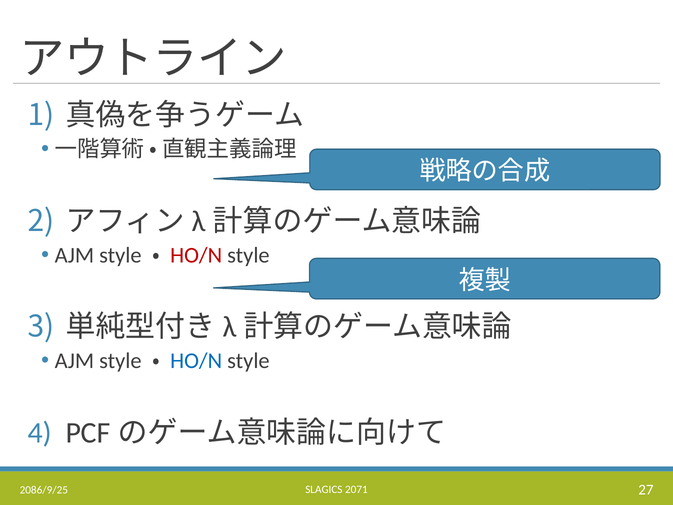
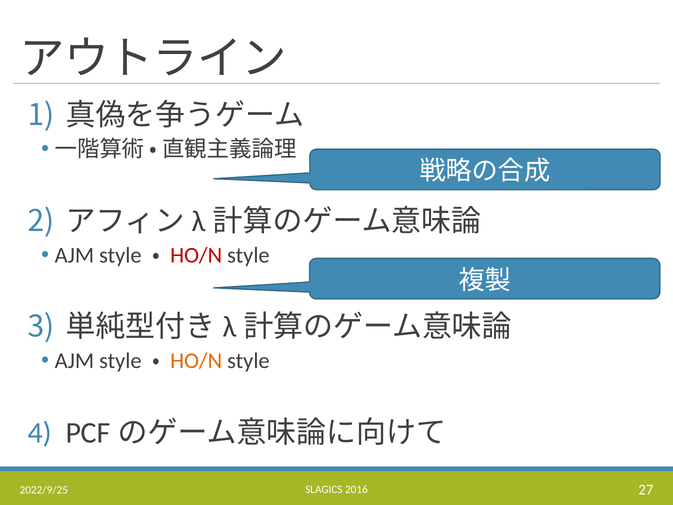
HO/N at (196, 361) colour: blue -> orange
2071: 2071 -> 2016
2086/9/25: 2086/9/25 -> 2022/9/25
